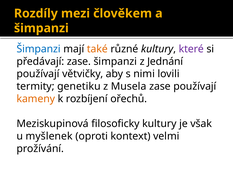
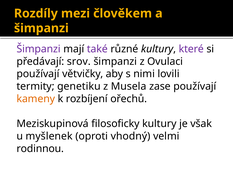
Šimpanzi at (39, 49) colour: blue -> purple
také colour: orange -> purple
předávají zase: zase -> srov
Jednání: Jednání -> Ovulaci
kontext: kontext -> vhodný
prožívání: prožívání -> rodinnou
